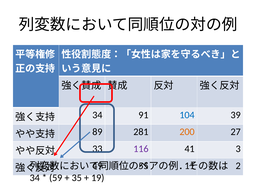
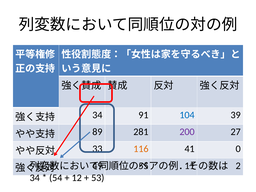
200 colour: orange -> purple
116 colour: purple -> orange
3: 3 -> 0
59: 59 -> 54
35: 35 -> 12
19: 19 -> 53
